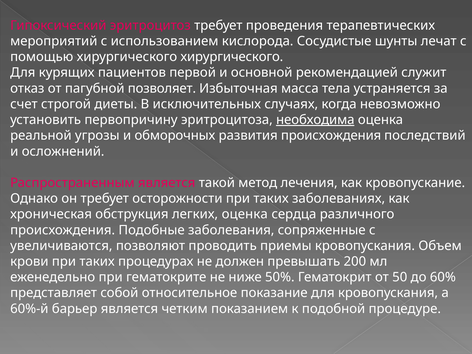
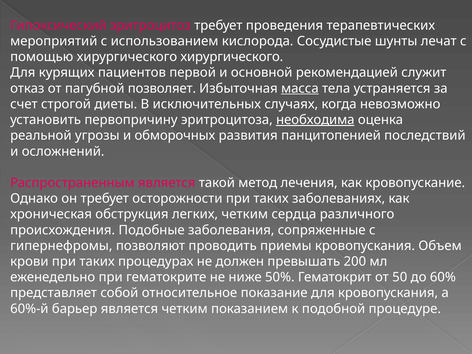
масса underline: none -> present
развития происхождения: происхождения -> панцитопенией
легких оценка: оценка -> четким
увеличиваются: увеличиваются -> гипернефромы
